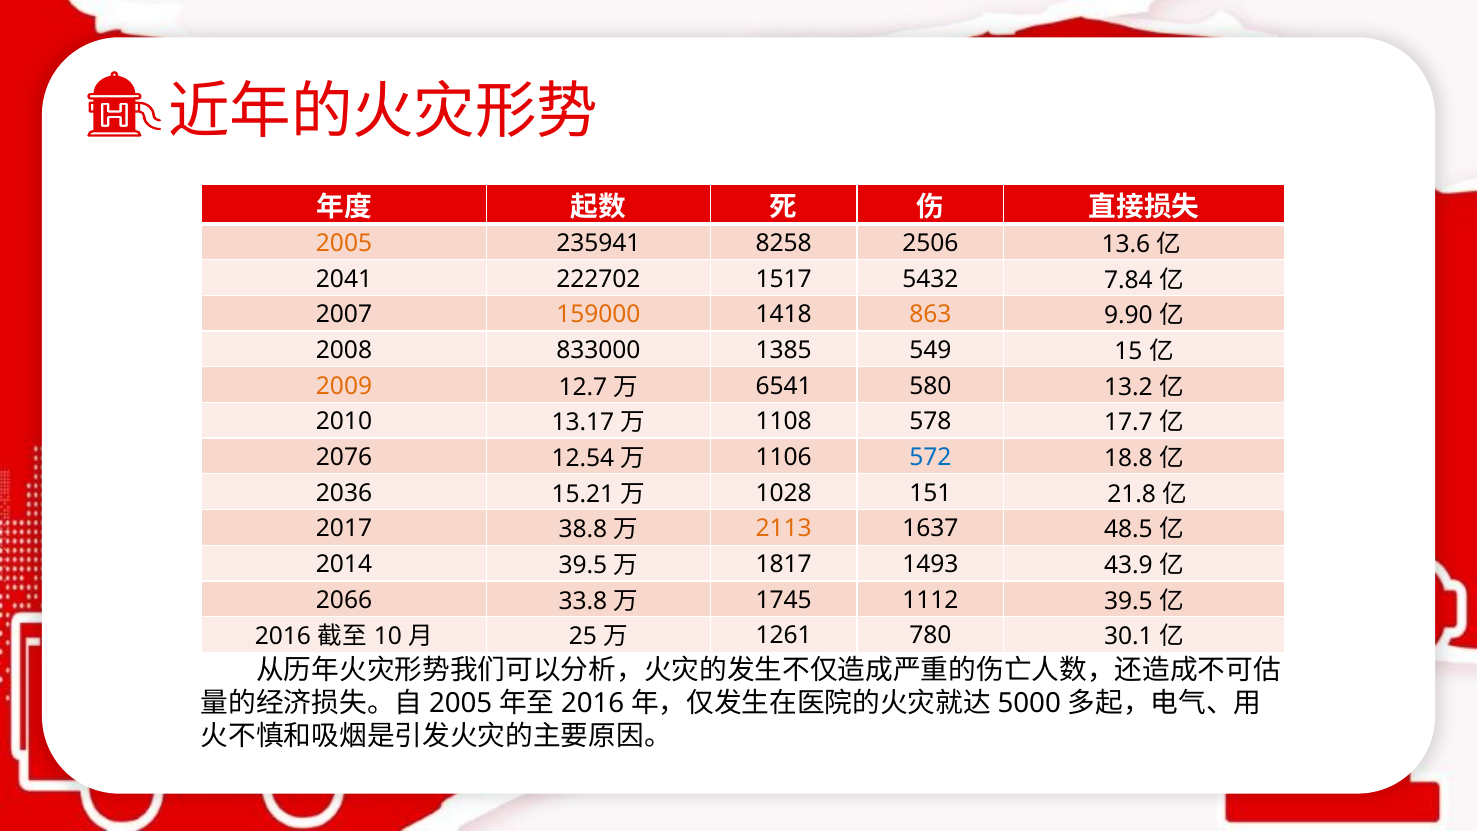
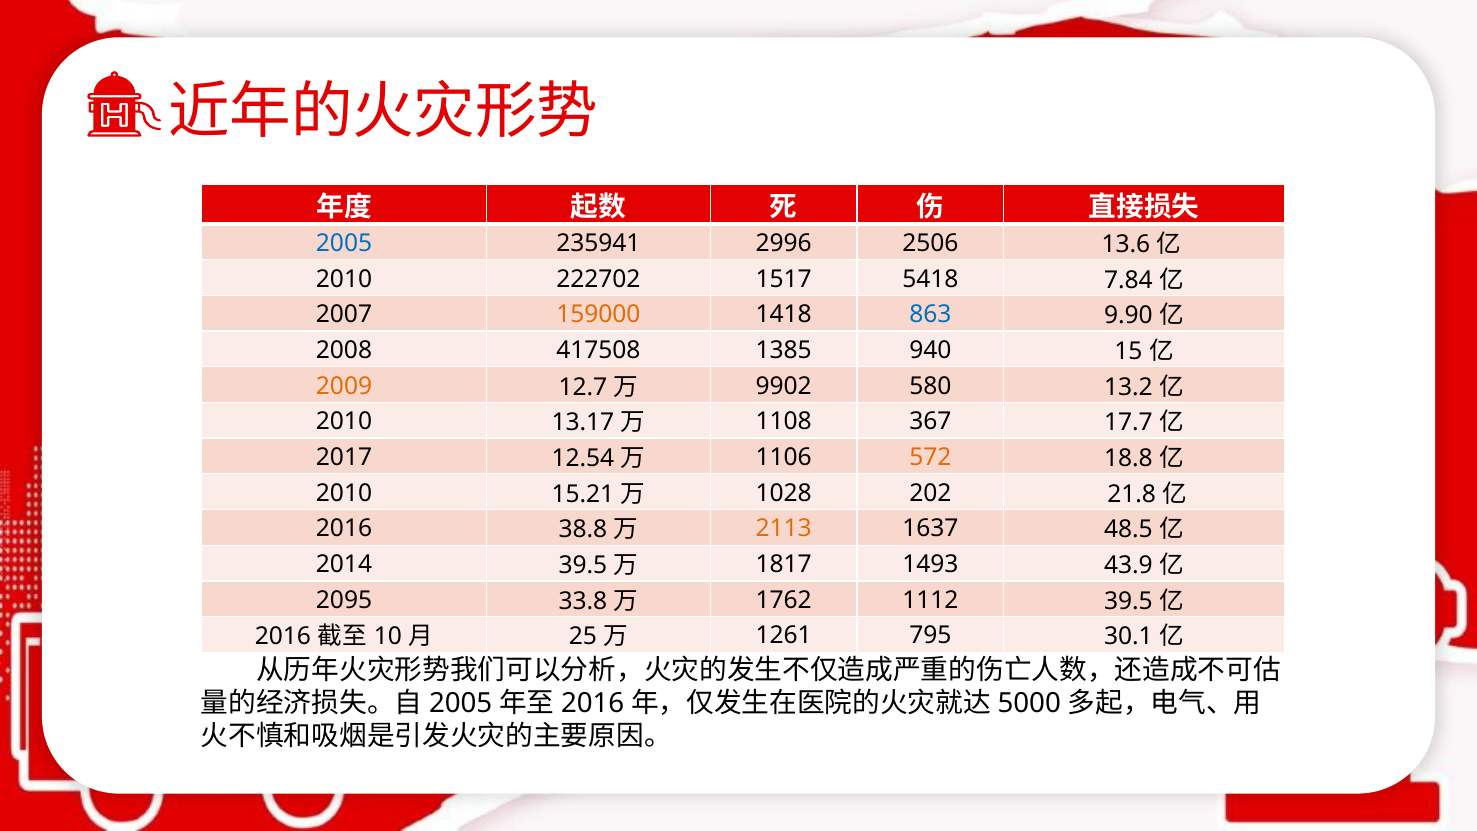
2005 colour: orange -> blue
8258: 8258 -> 2996
2041 at (344, 279): 2041 -> 2010
5432: 5432 -> 5418
863 colour: orange -> blue
833000: 833000 -> 417508
549: 549 -> 940
6541: 6541 -> 9902
578: 578 -> 367
2076: 2076 -> 2017
572 colour: blue -> orange
2036 at (344, 493): 2036 -> 2010
151: 151 -> 202
2017 at (344, 529): 2017 -> 2016
2066: 2066 -> 2095
1745: 1745 -> 1762
780: 780 -> 795
